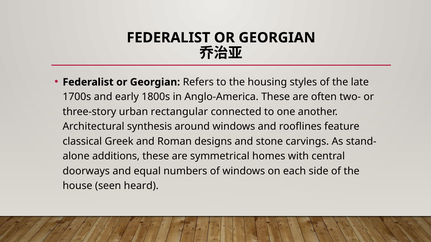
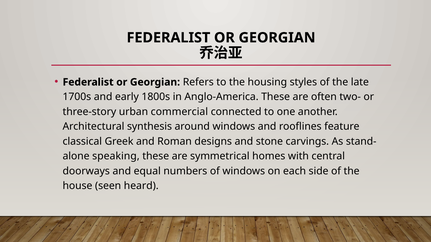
rectangular: rectangular -> commercial
additions: additions -> speaking
